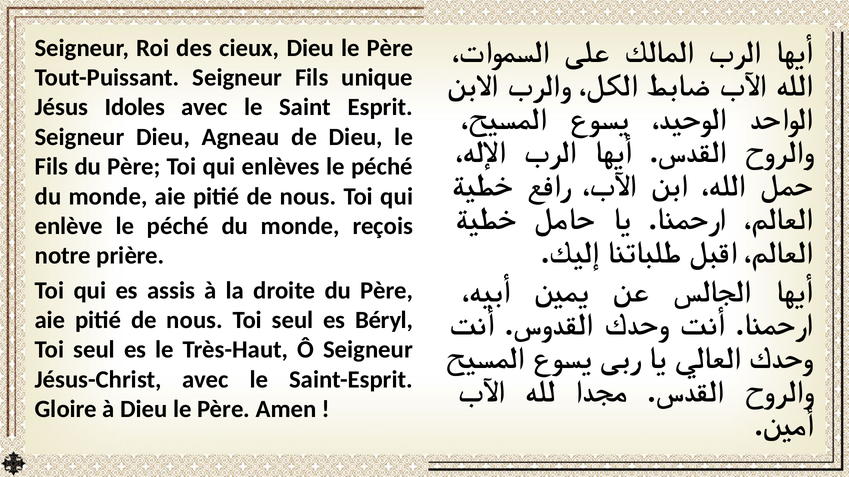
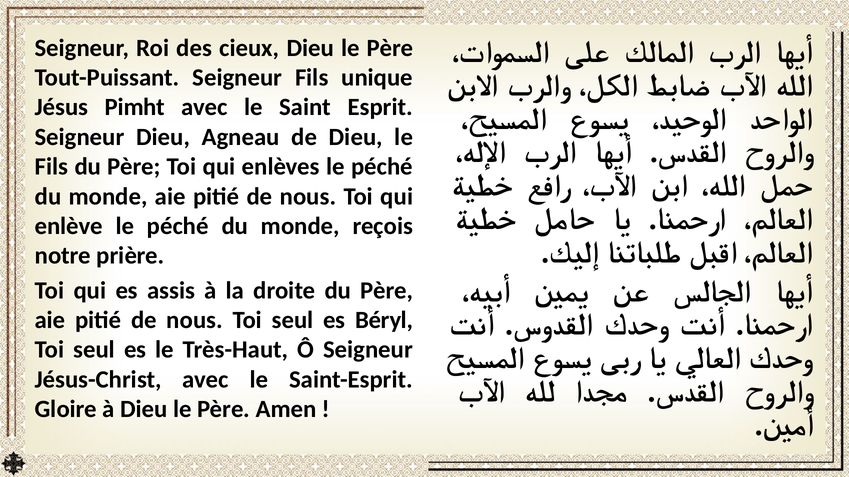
Idoles: Idoles -> Pimht
